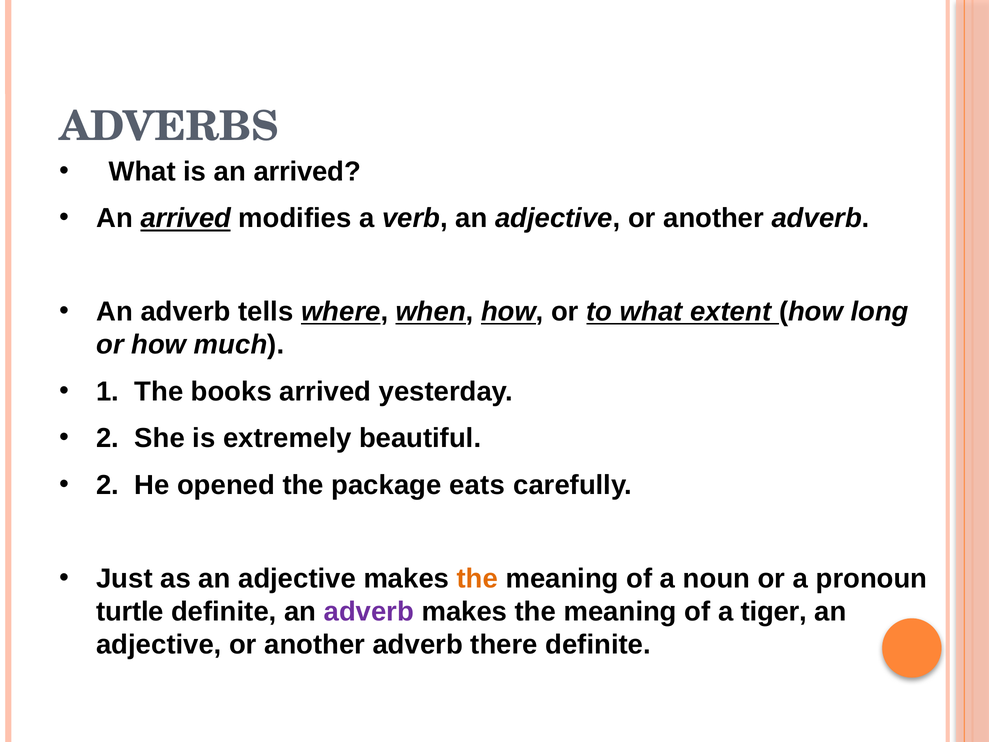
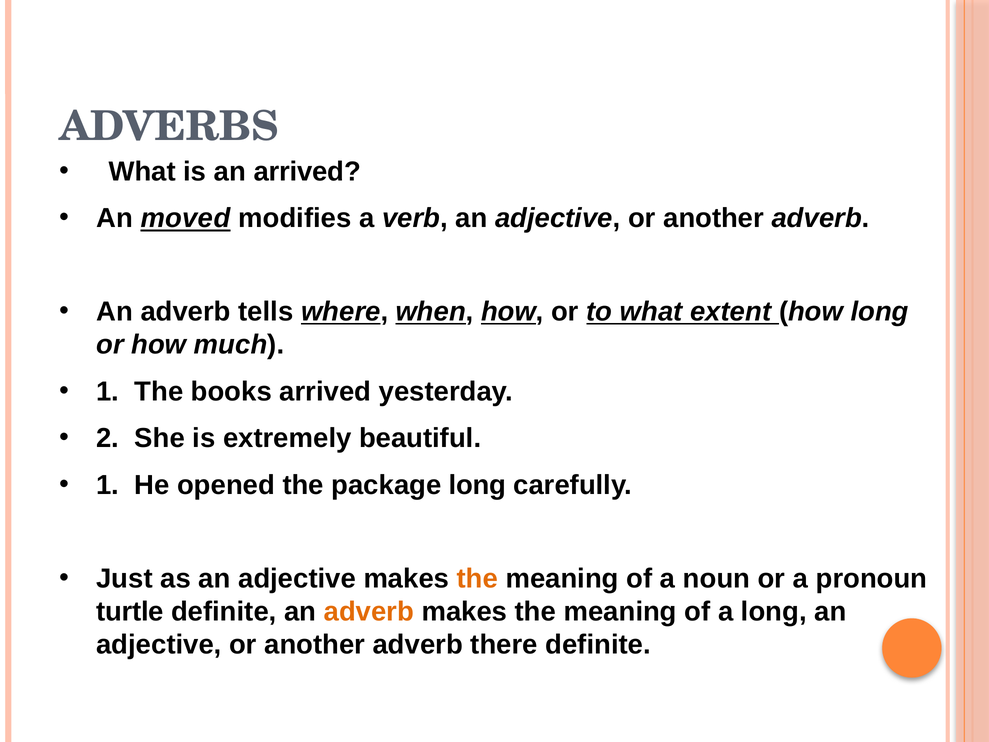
arrived at (186, 218): arrived -> moved
2 at (108, 485): 2 -> 1
package eats: eats -> long
adverb at (369, 611) colour: purple -> orange
a tiger: tiger -> long
